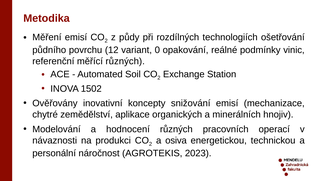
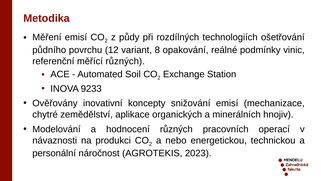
0: 0 -> 8
1502: 1502 -> 9233
osiva: osiva -> nebo
